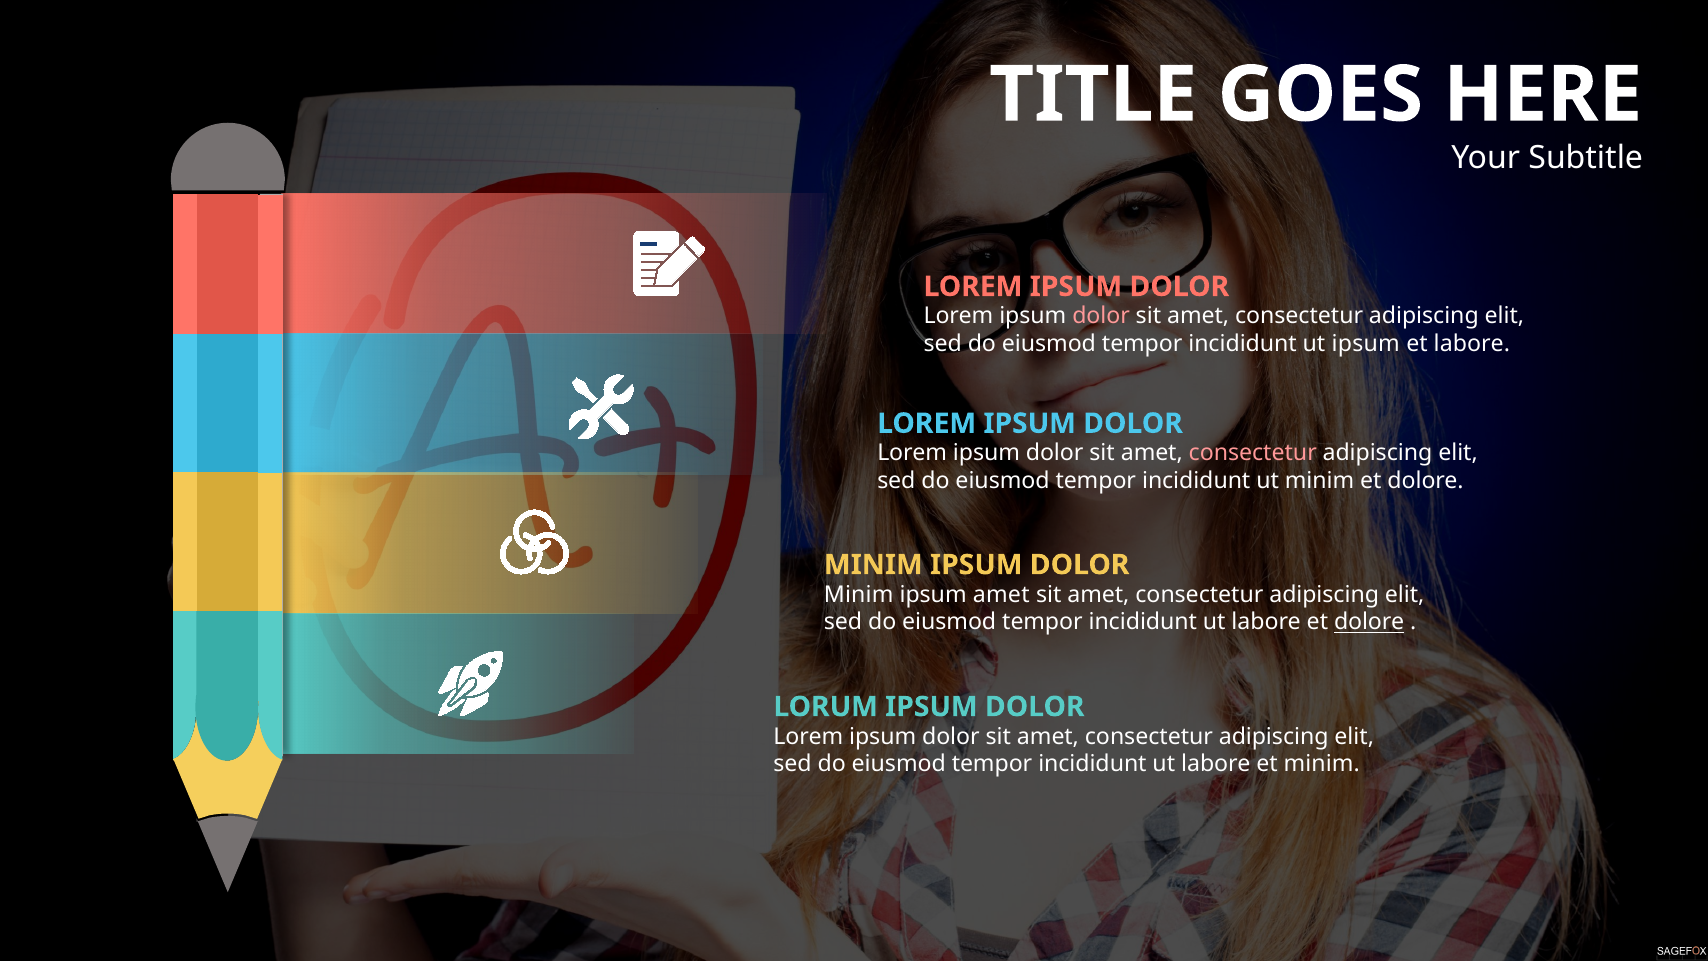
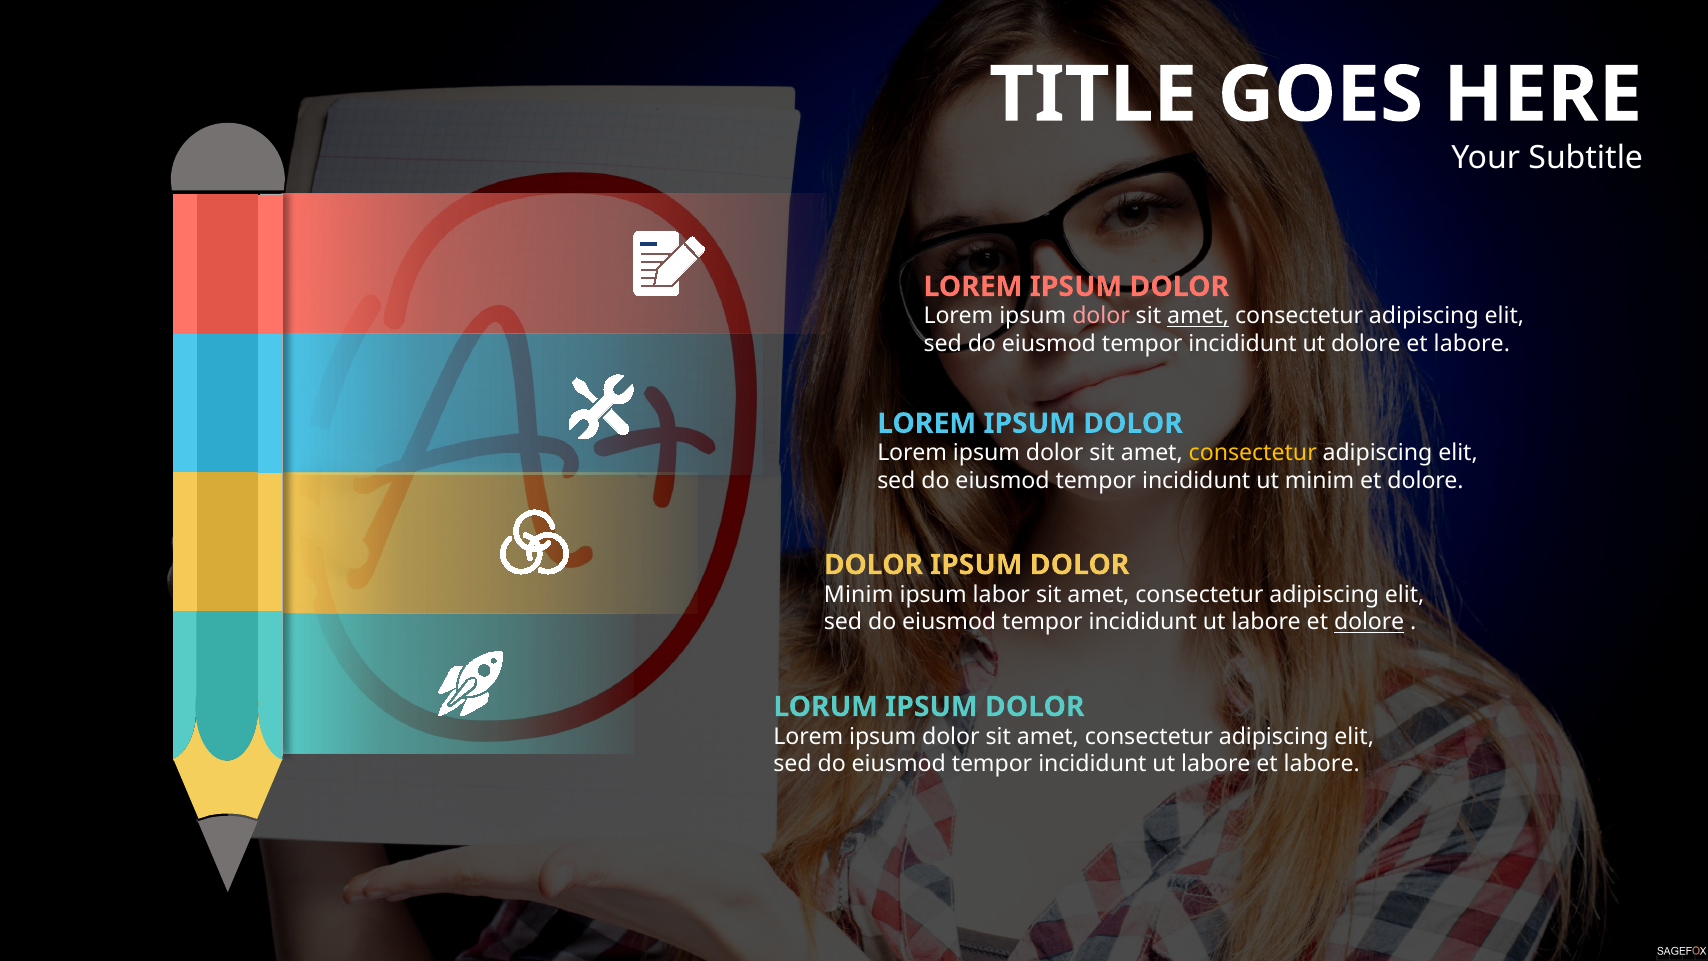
amet at (1198, 316) underline: none -> present
ut ipsum: ipsum -> dolore
consectetur at (1253, 453) colour: pink -> yellow
MINIM at (873, 565): MINIM -> DOLOR
ipsum amet: amet -> labor
labore et minim: minim -> labore
